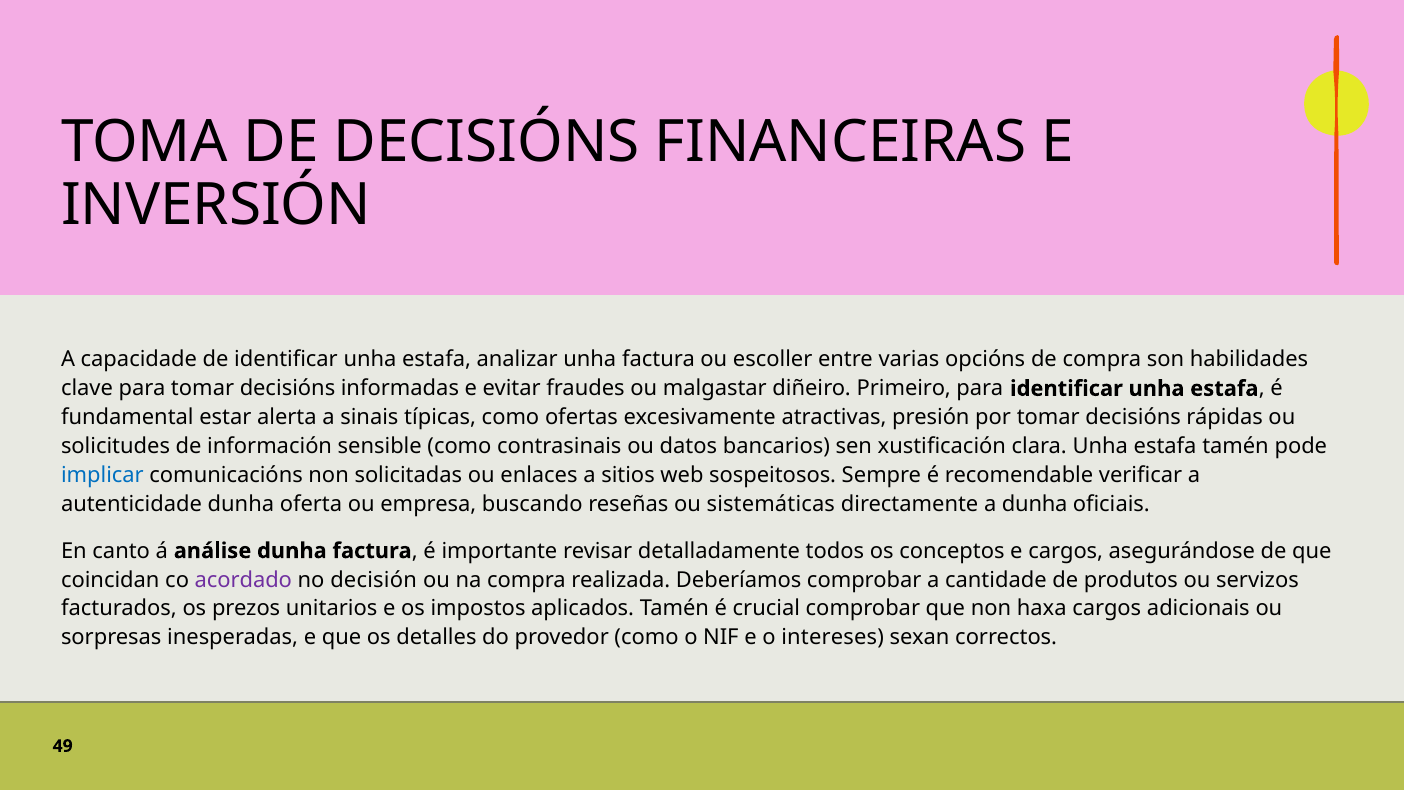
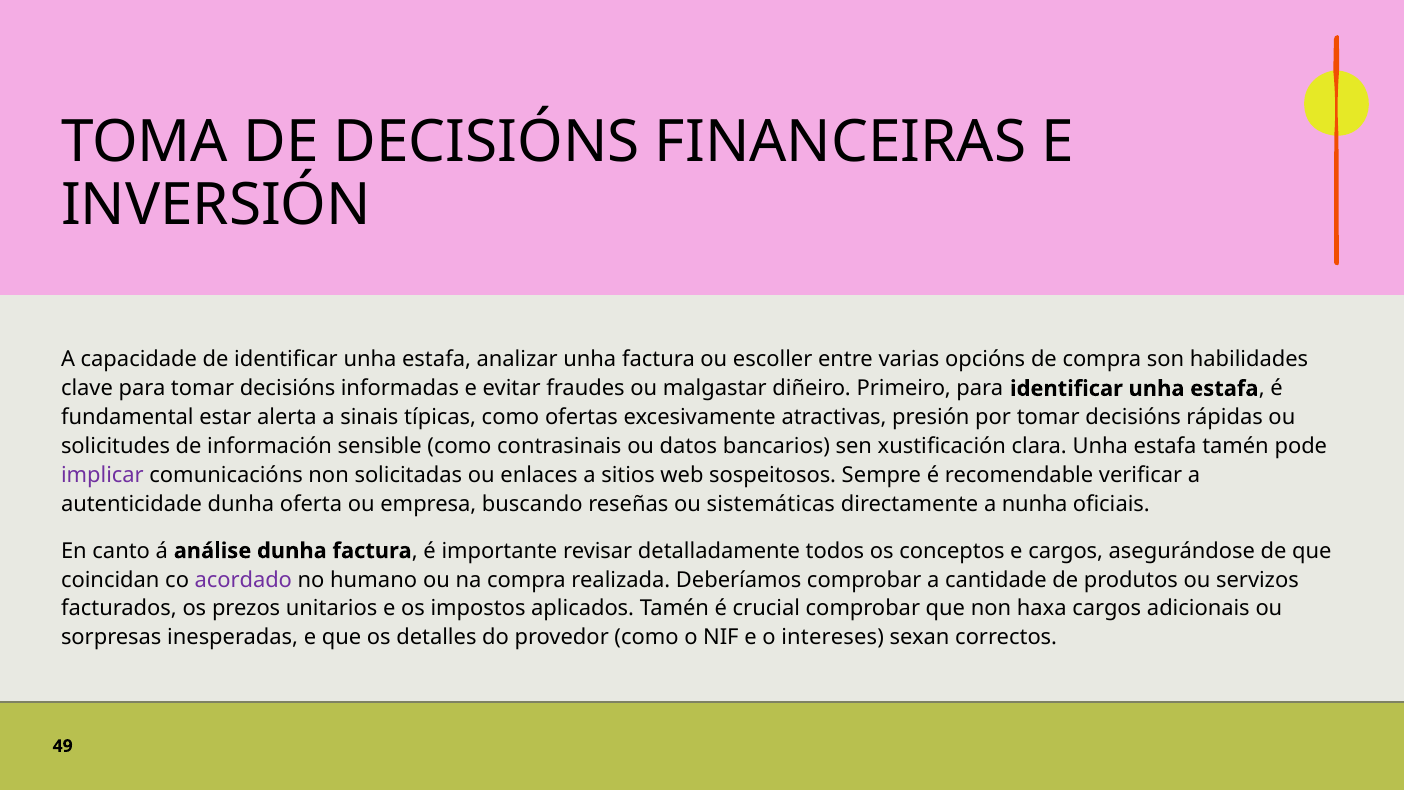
implicar colour: blue -> purple
a dunha: dunha -> nunha
decisión: decisión -> humano
